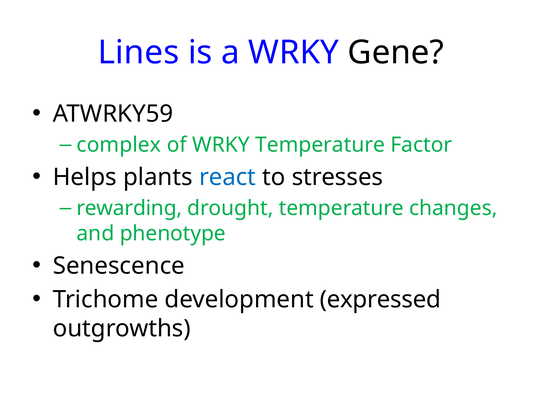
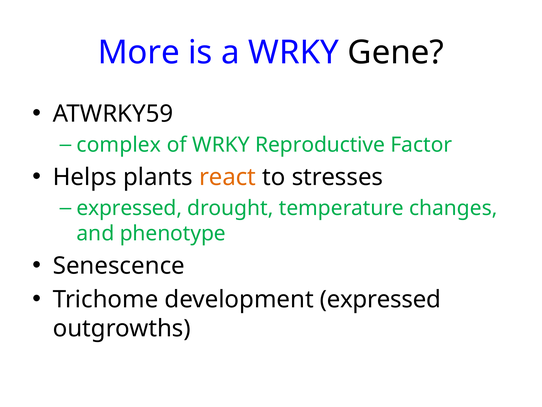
Lines: Lines -> More
WRKY Temperature: Temperature -> Reproductive
react colour: blue -> orange
rewarding at (129, 208): rewarding -> expressed
